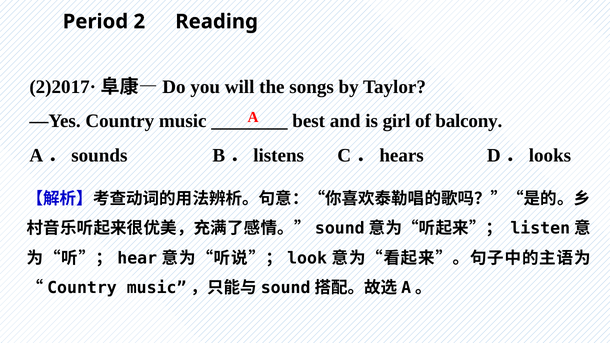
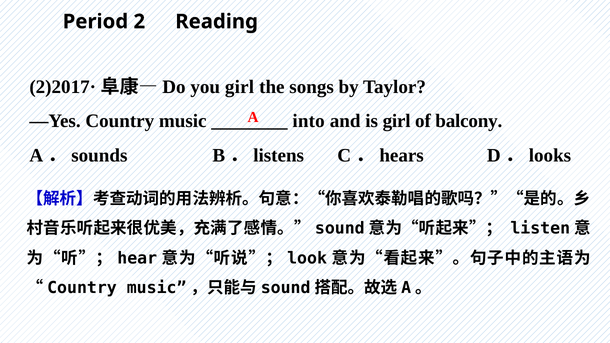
you will: will -> girl
best: best -> into
